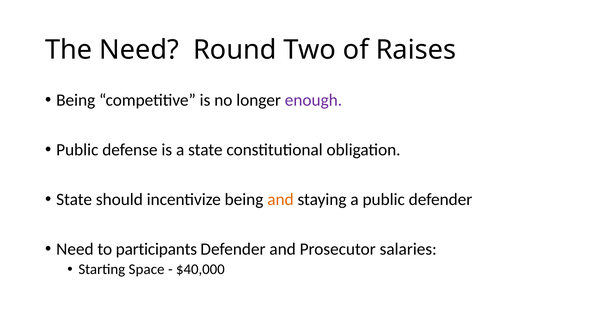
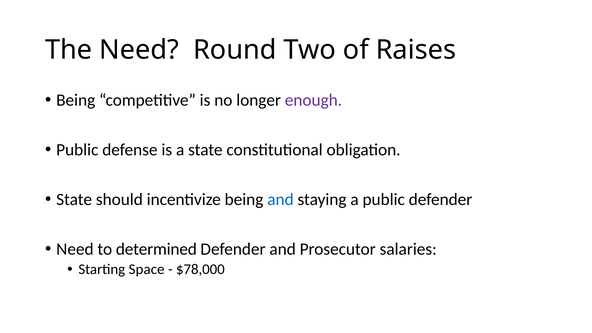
and at (281, 199) colour: orange -> blue
participants: participants -> determined
$40,000: $40,000 -> $78,000
